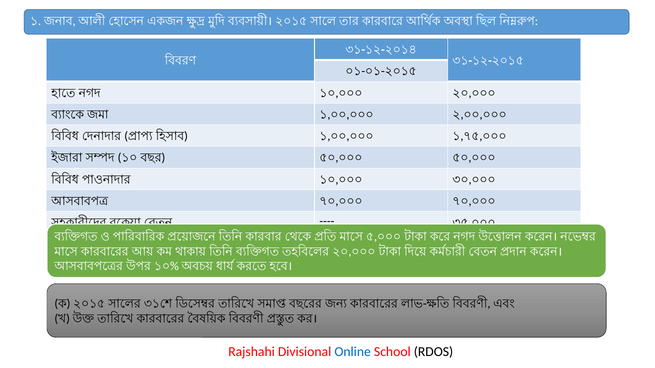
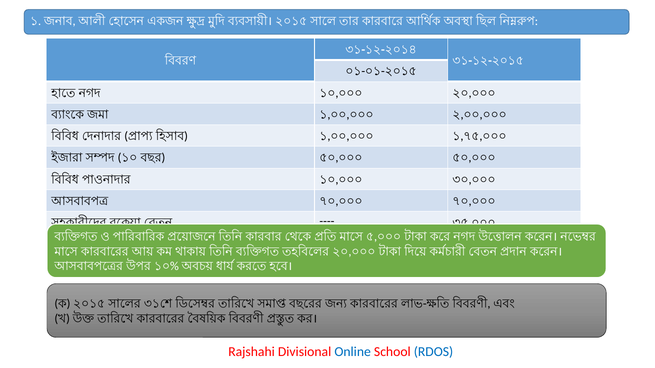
RDOS colour: black -> blue
